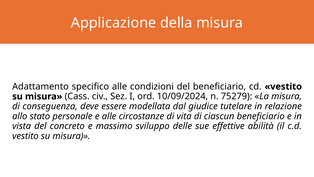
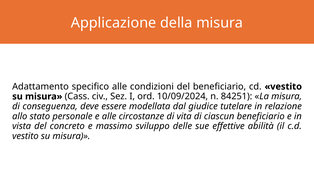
75279: 75279 -> 84251
